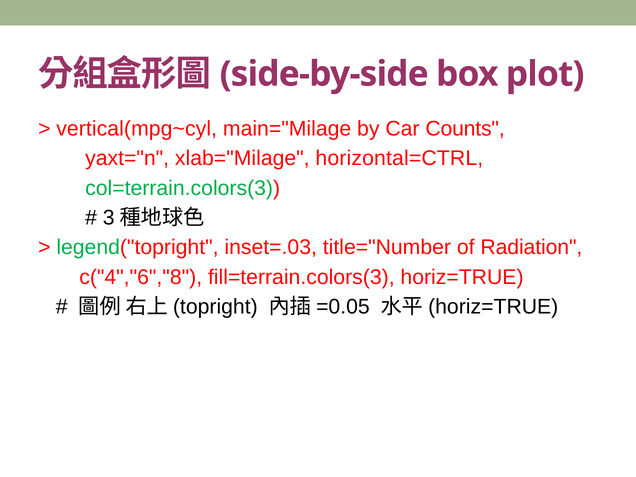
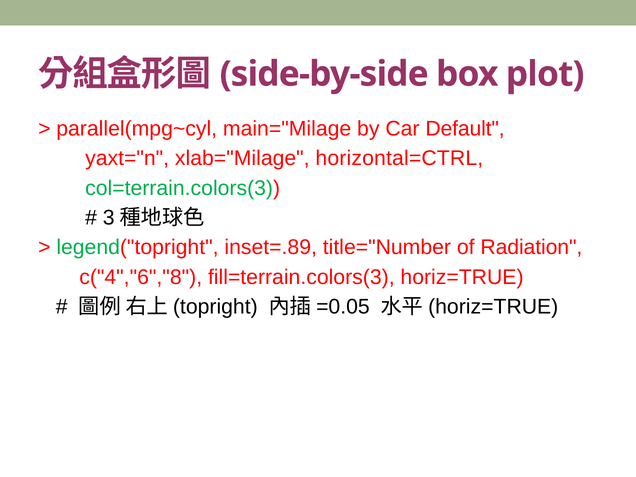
vertical(mpg~cyl: vertical(mpg~cyl -> parallel(mpg~cyl
Counts: Counts -> Default
inset=.03: inset=.03 -> inset=.89
